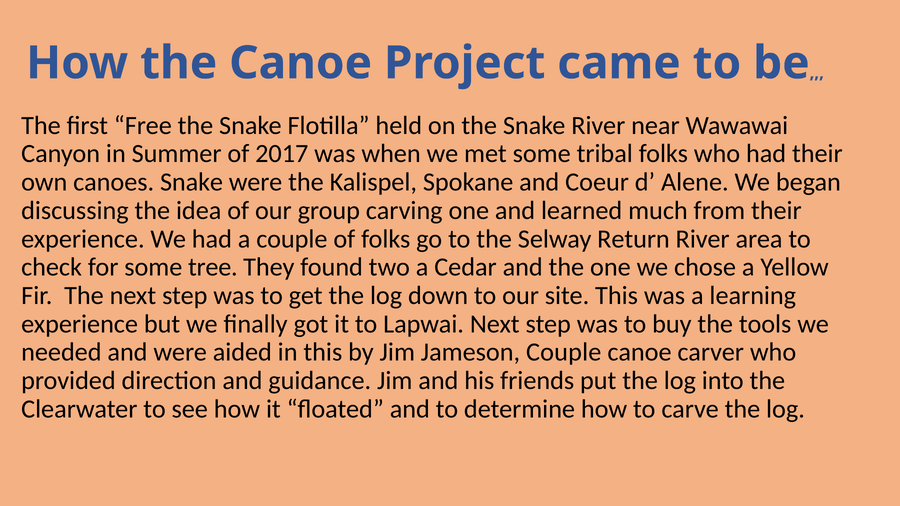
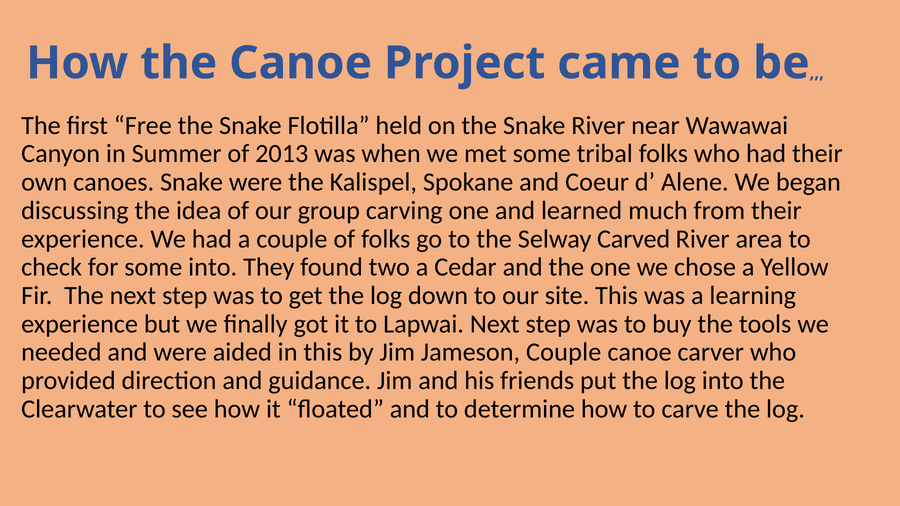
2017: 2017 -> 2013
Return: Return -> Carved
some tree: tree -> into
